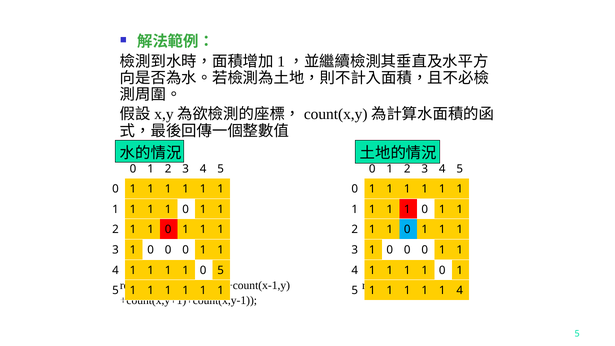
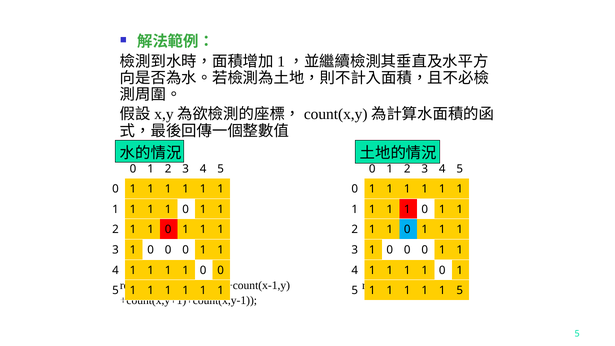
1 1 0 5: 5 -> 0
1 1 1 4: 4 -> 5
